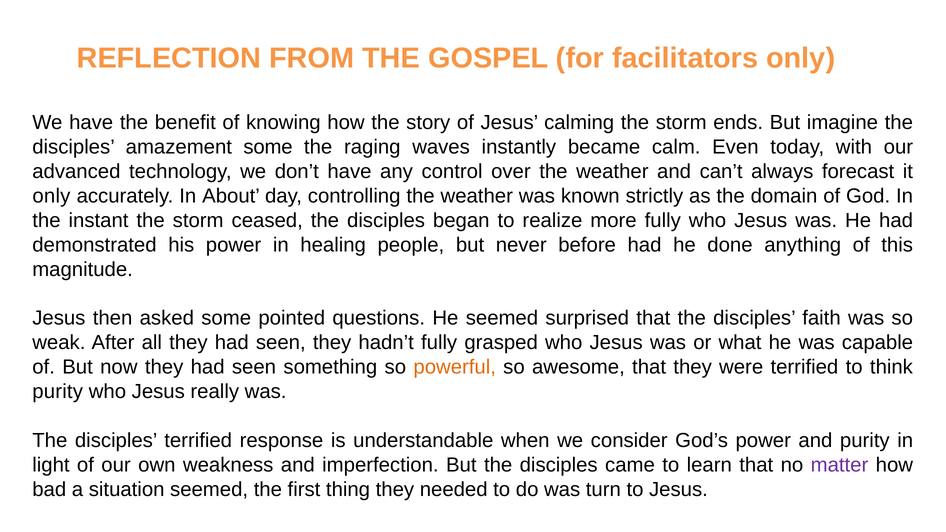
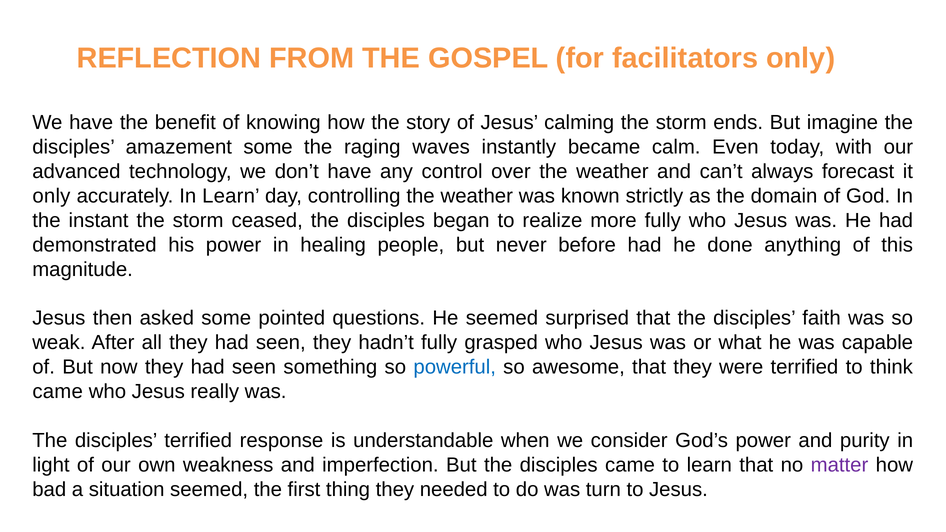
In About: About -> Learn
powerful colour: orange -> blue
purity at (58, 392): purity -> came
